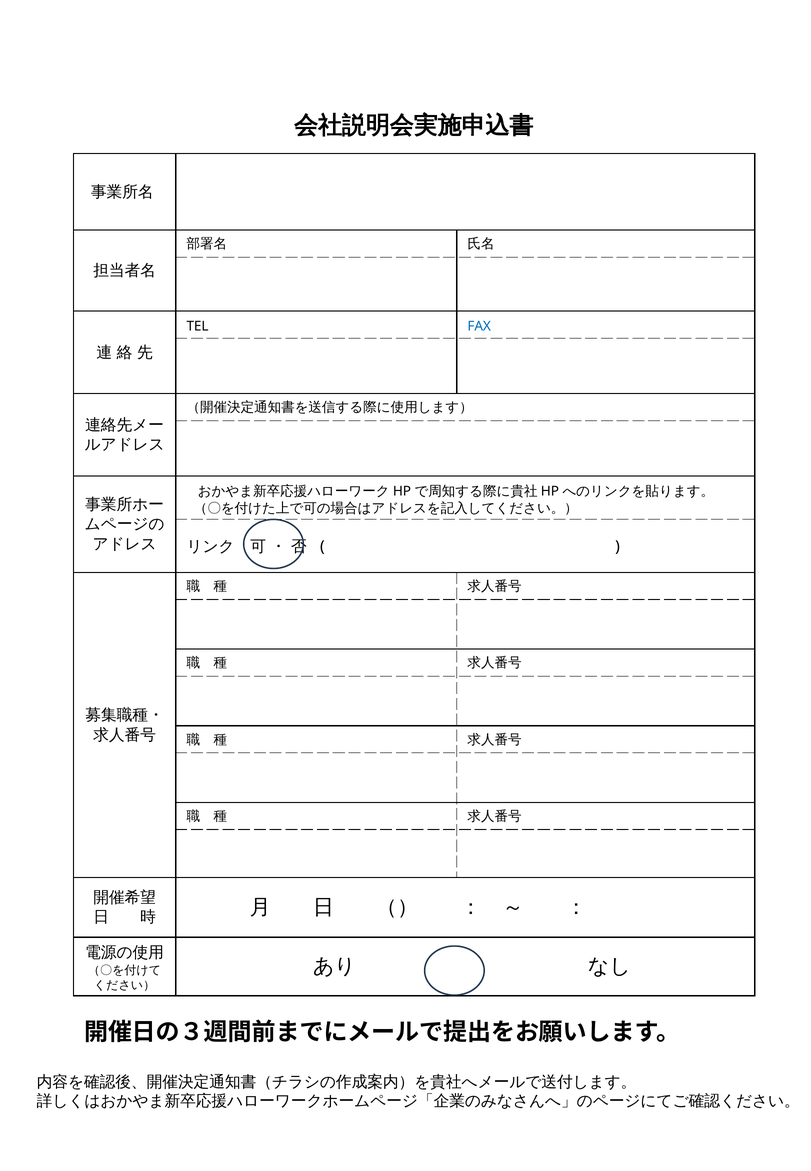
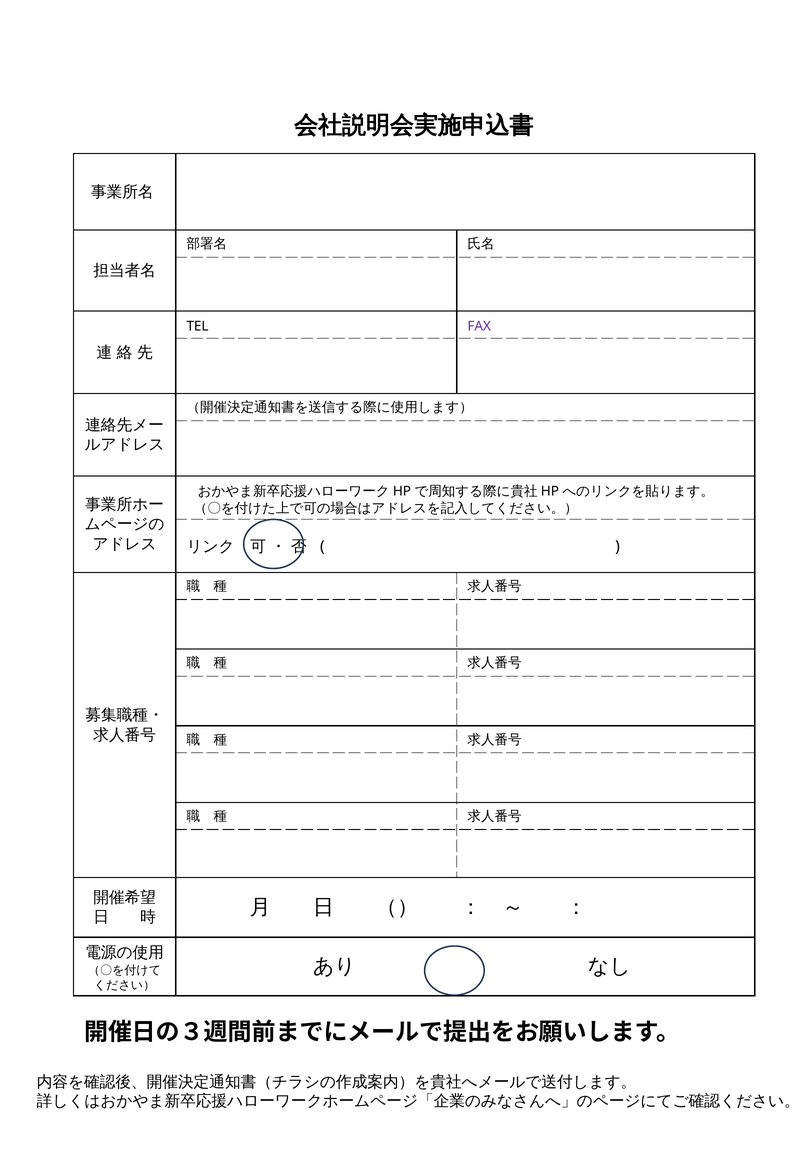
FAX colour: blue -> purple
